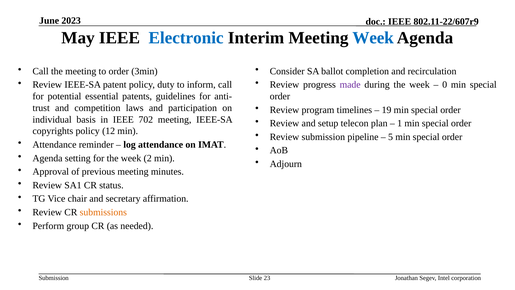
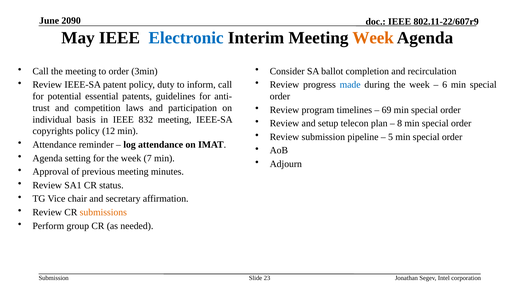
2023: 2023 -> 2090
Week at (373, 38) colour: blue -> orange
made colour: purple -> blue
0: 0 -> 6
19: 19 -> 69
702: 702 -> 832
1: 1 -> 8
2: 2 -> 7
